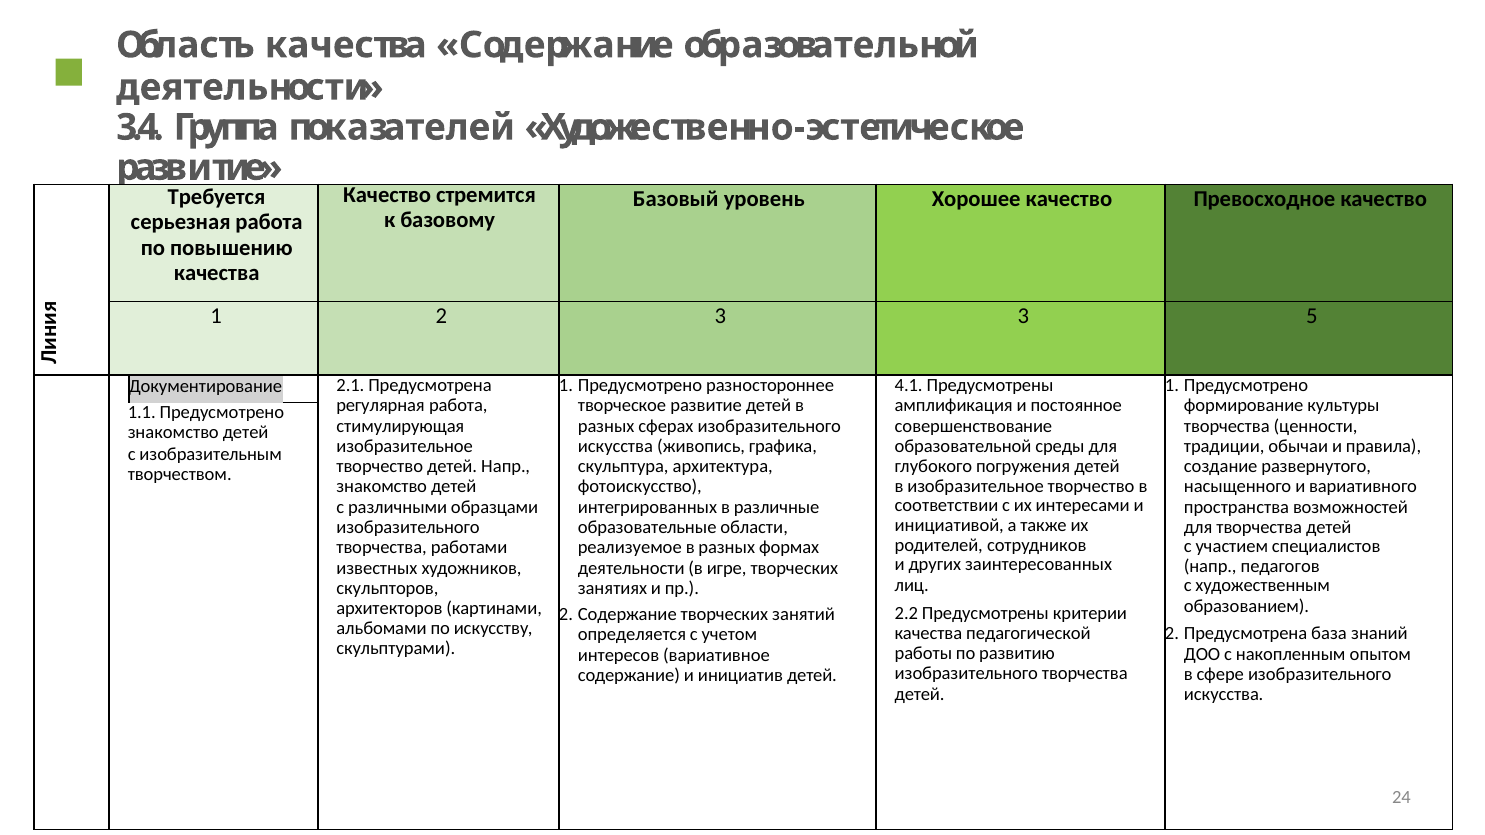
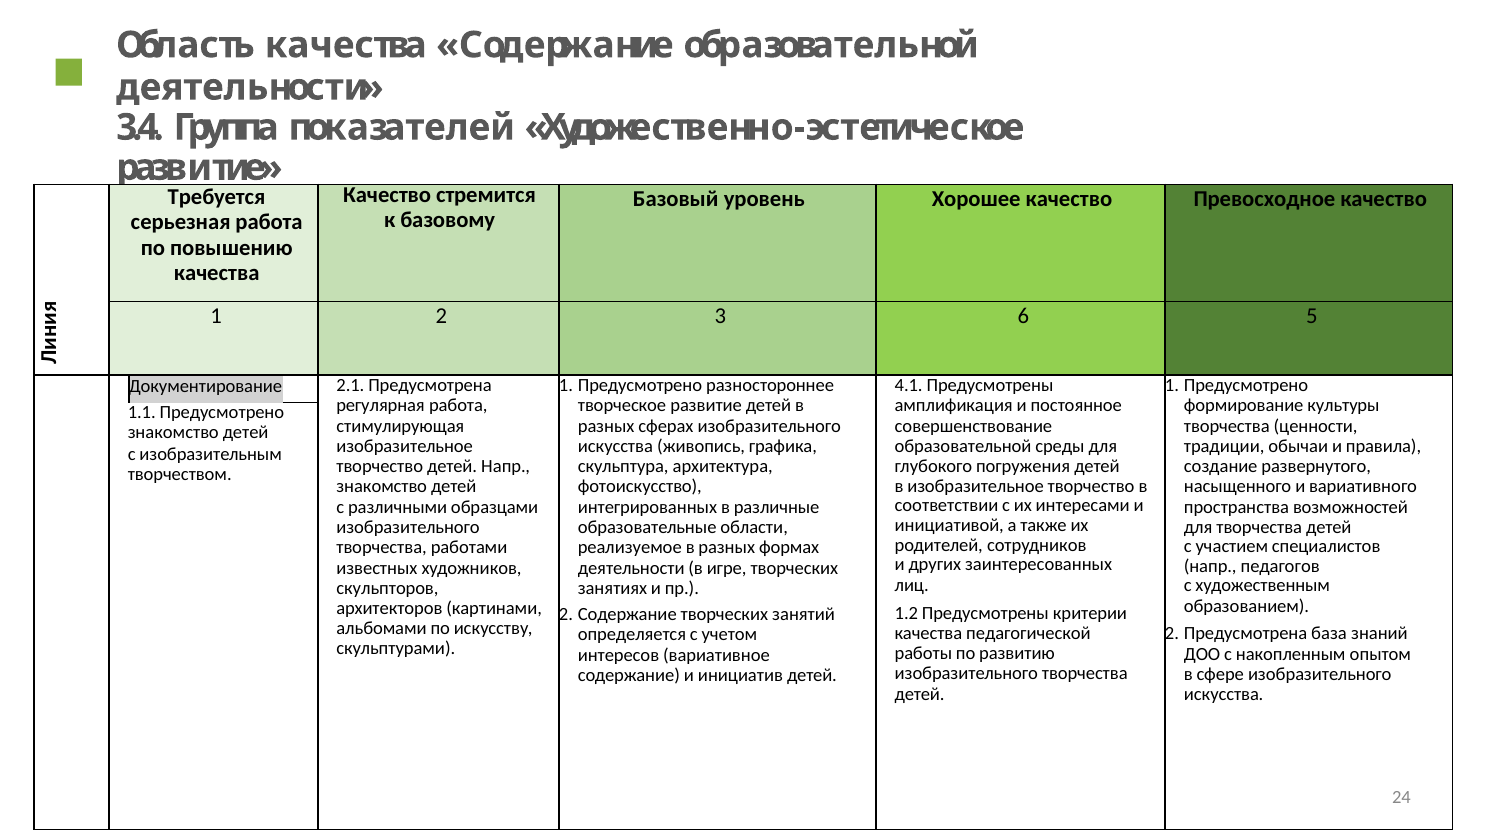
3 3: 3 -> 6
2.2: 2.2 -> 1.2
